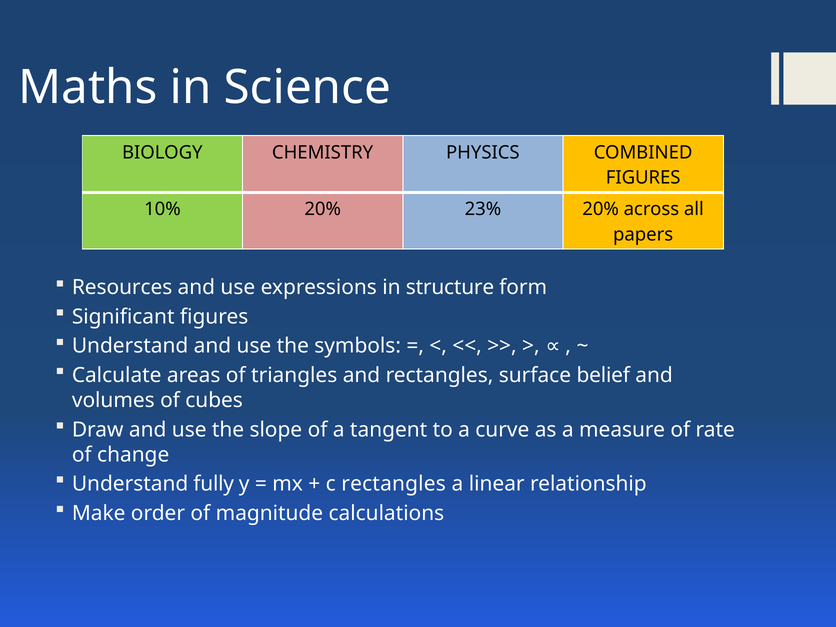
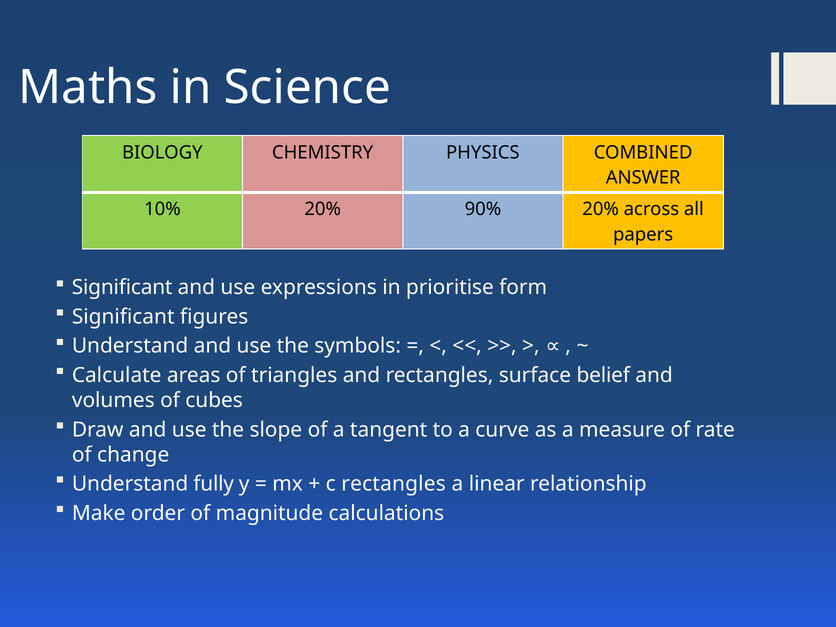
FIGURES at (643, 178): FIGURES -> ANSWER
23%: 23% -> 90%
Resources at (122, 288): Resources -> Significant
structure: structure -> prioritise
